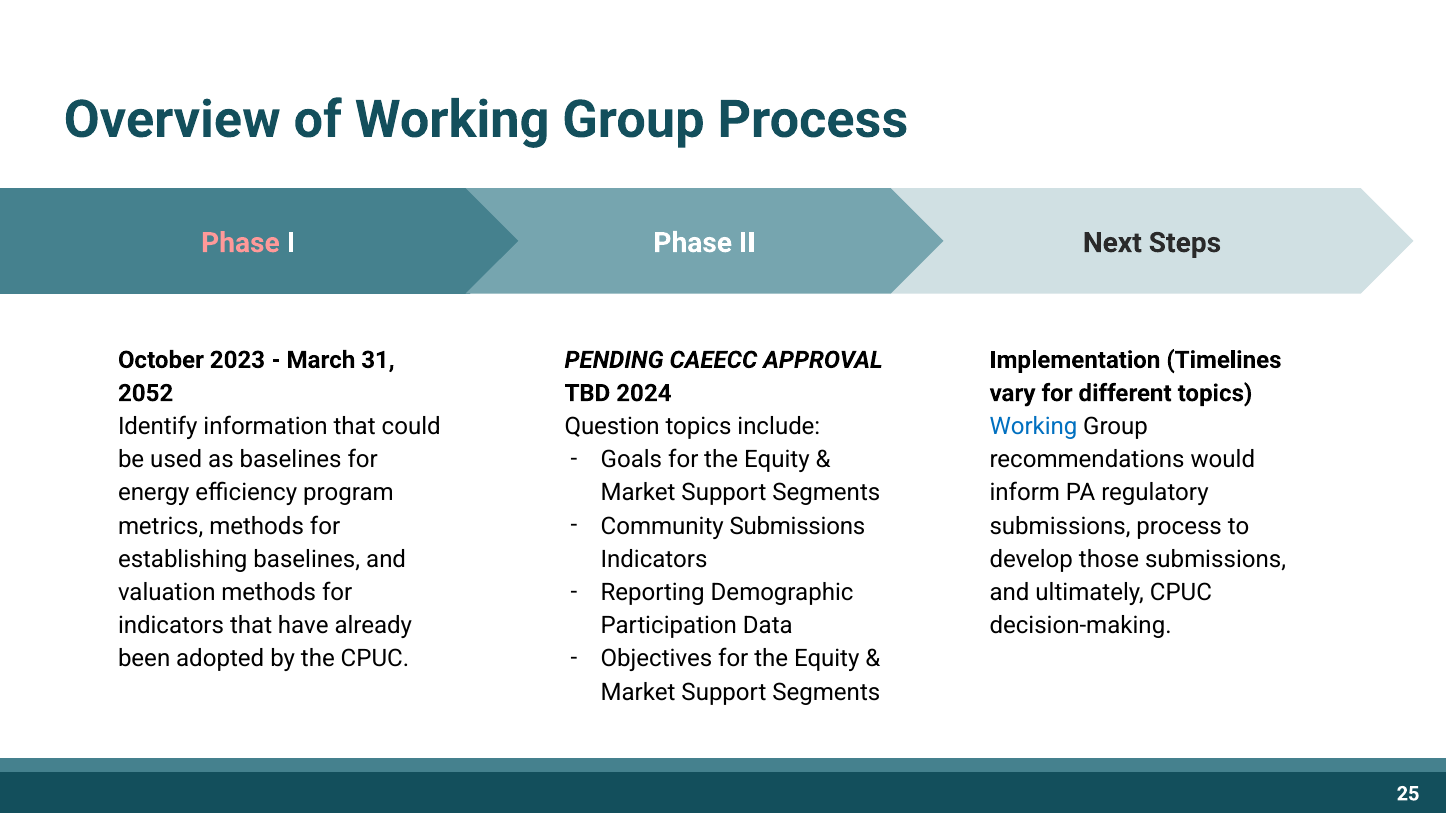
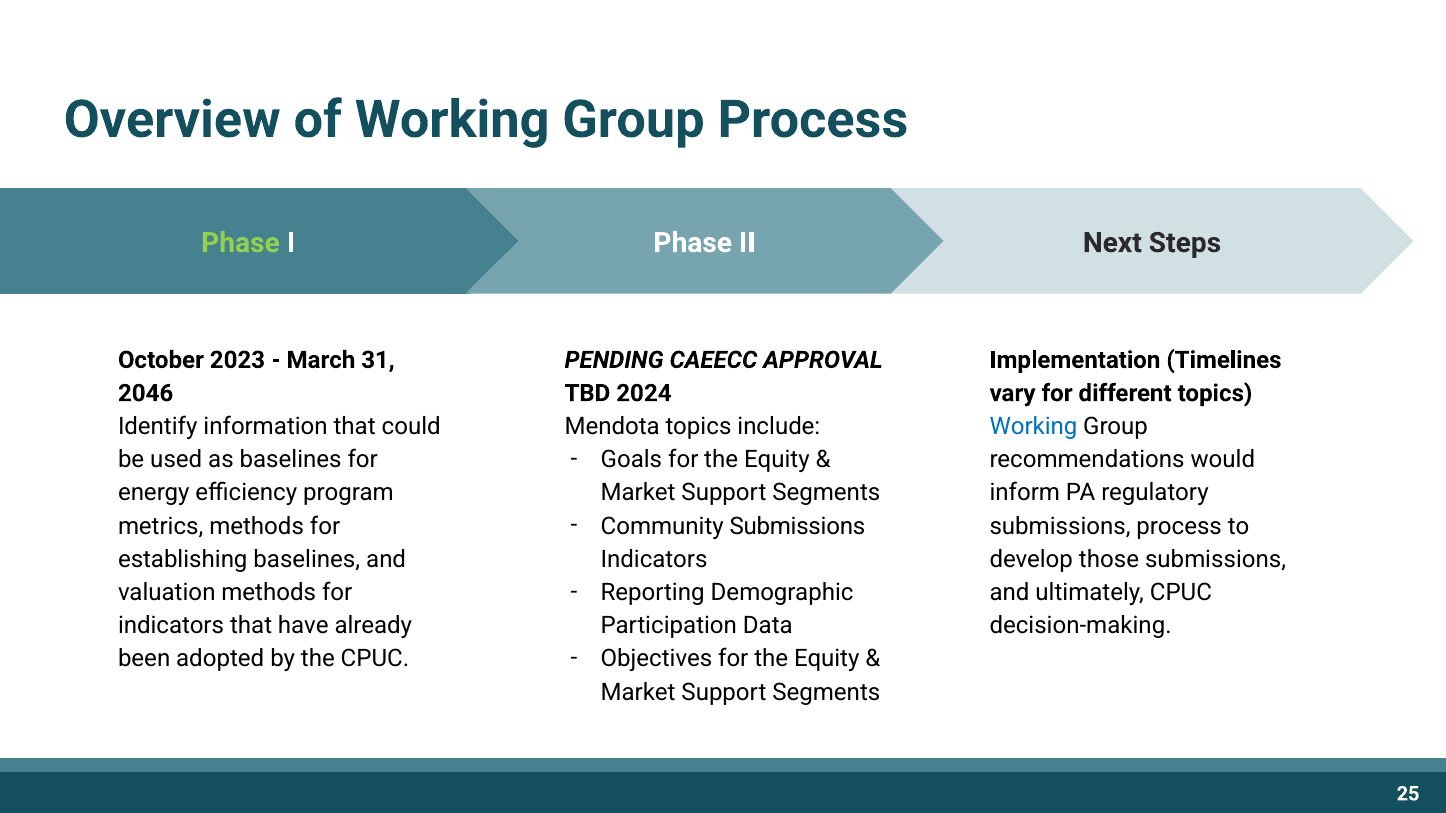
Phase at (240, 243) colour: pink -> light green
2052: 2052 -> 2046
Question: Question -> Mendota
